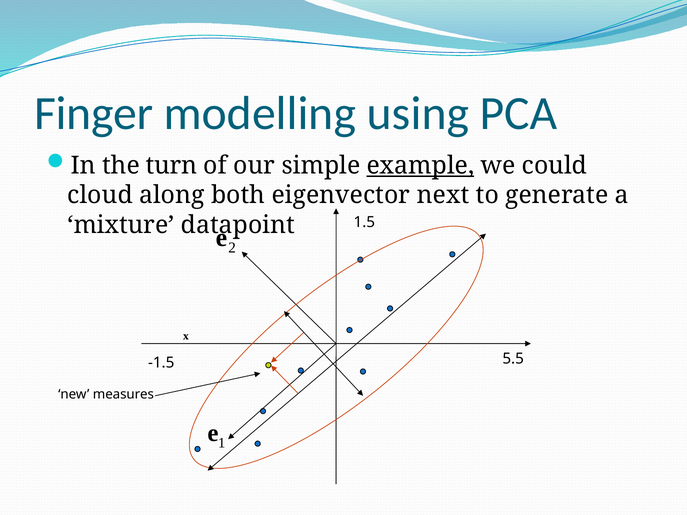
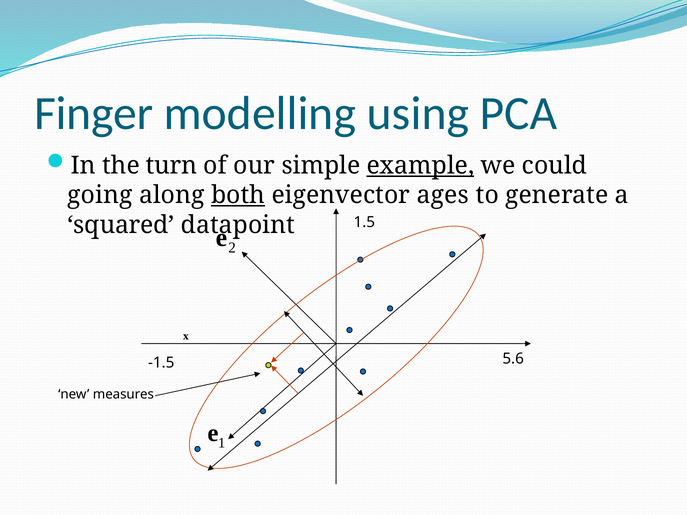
cloud: cloud -> going
both underline: none -> present
next: next -> ages
mixture: mixture -> squared
5.5: 5.5 -> 5.6
